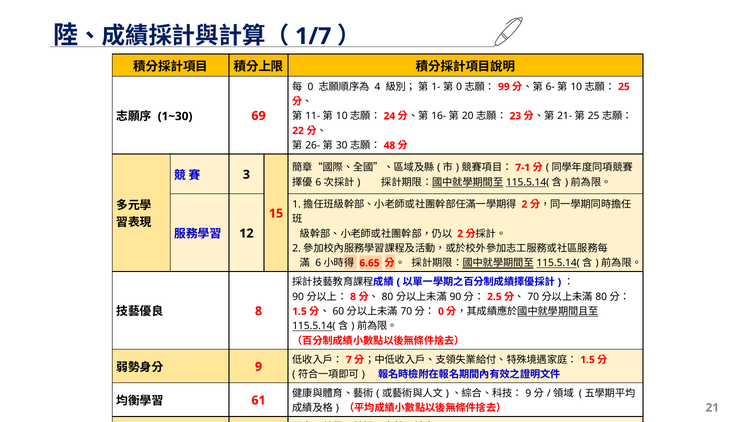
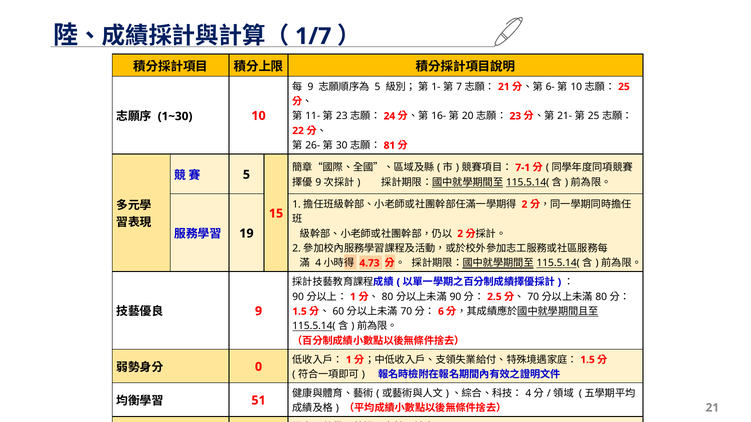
0 at (311, 87): 0 -> 9
4 at (378, 87): 4 -> 5
0 at (459, 87): 0 -> 7
99 at (504, 87): 99 -> 21
1~30 69: 69 -> 10
10 at (342, 116): 10 -> 23
48: 48 -> 81
3 at (246, 175): 3 -> 5
6 at (318, 182): 6 -> 9
12: 12 -> 19
6 at (318, 263): 6 -> 4
6.65: 6.65 -> 4.73
8 at (353, 297): 8 -> 1
8 at (259, 311): 8 -> 9
0 at (441, 312): 0 -> 6
7 at (349, 360): 7 -> 1
9 at (259, 367): 9 -> 0
9 at (528, 394): 9 -> 4
61: 61 -> 51
